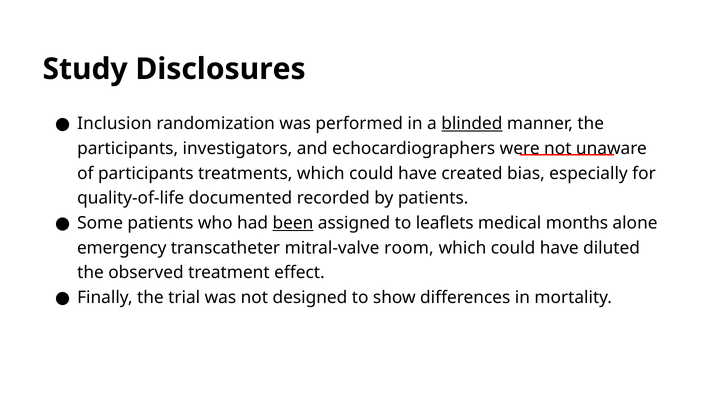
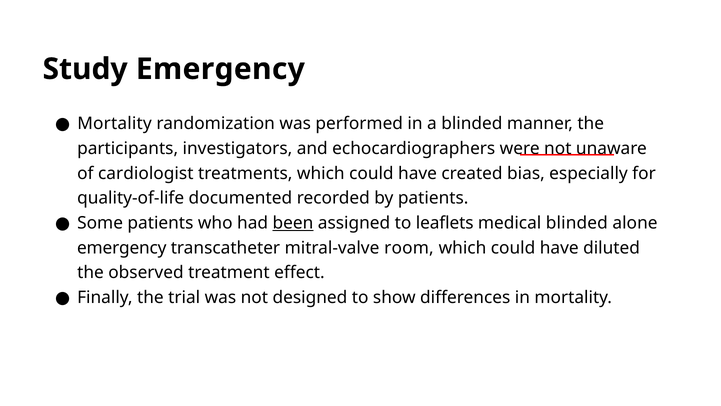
Study Disclosures: Disclosures -> Emergency
Inclusion at (115, 123): Inclusion -> Mortality
blinded at (472, 123) underline: present -> none
of participants: participants -> cardiologist
medical months: months -> blinded
